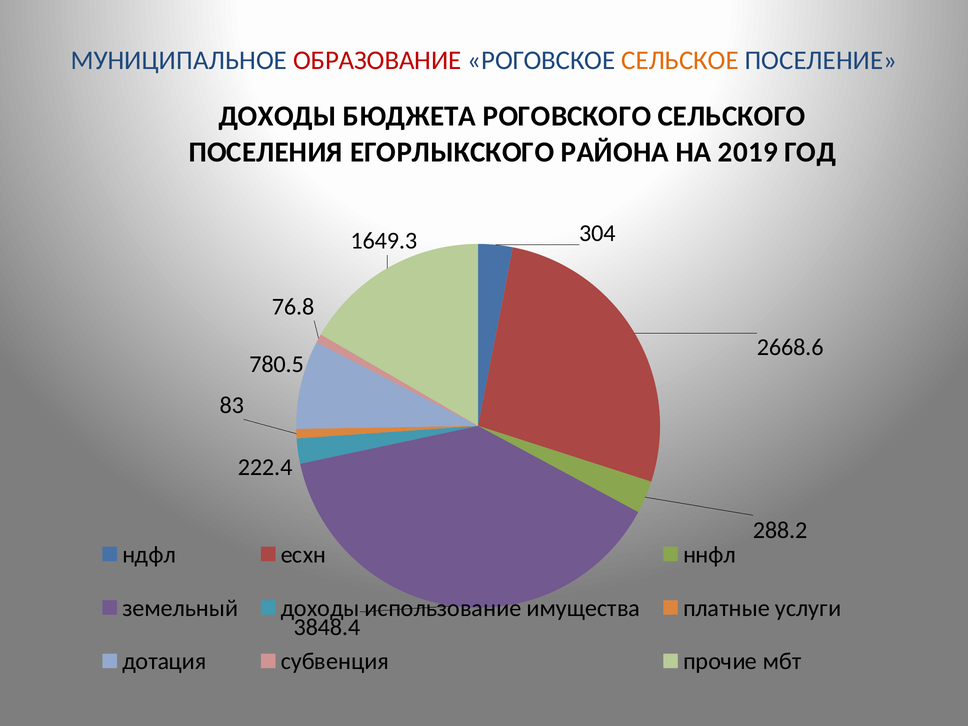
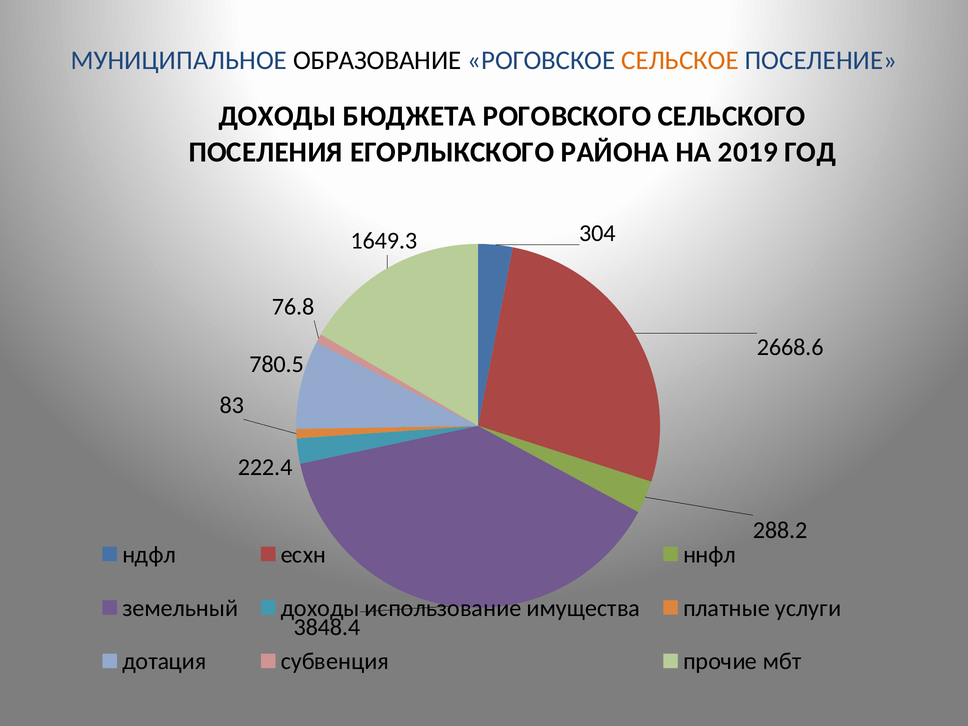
ОБРАЗОВАНИЕ colour: red -> black
